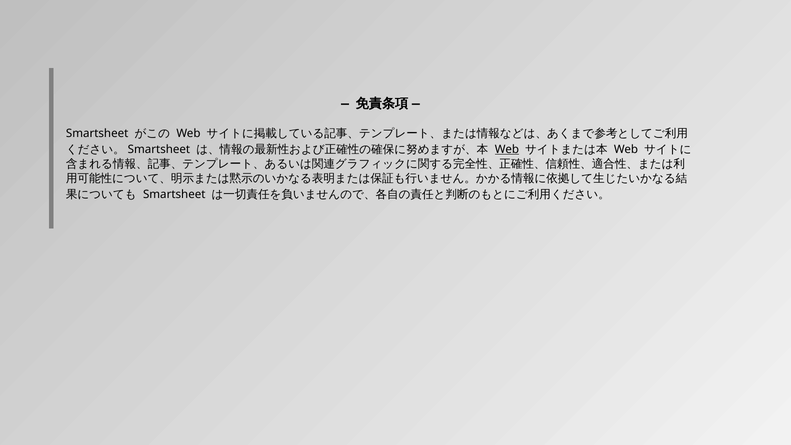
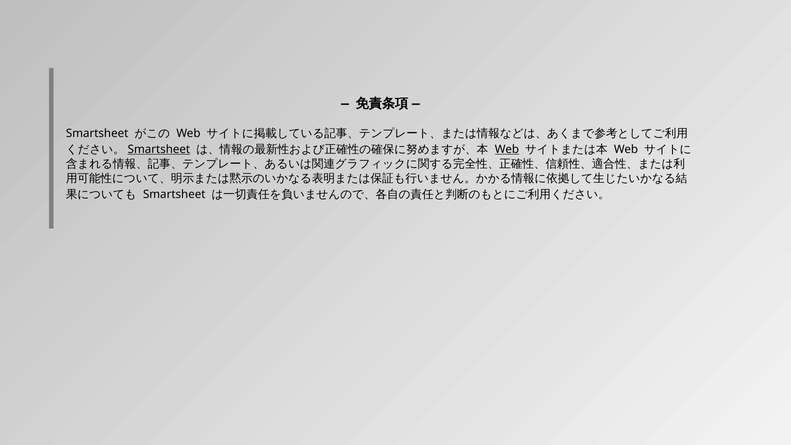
Smartsheet at (159, 149) underline: none -> present
